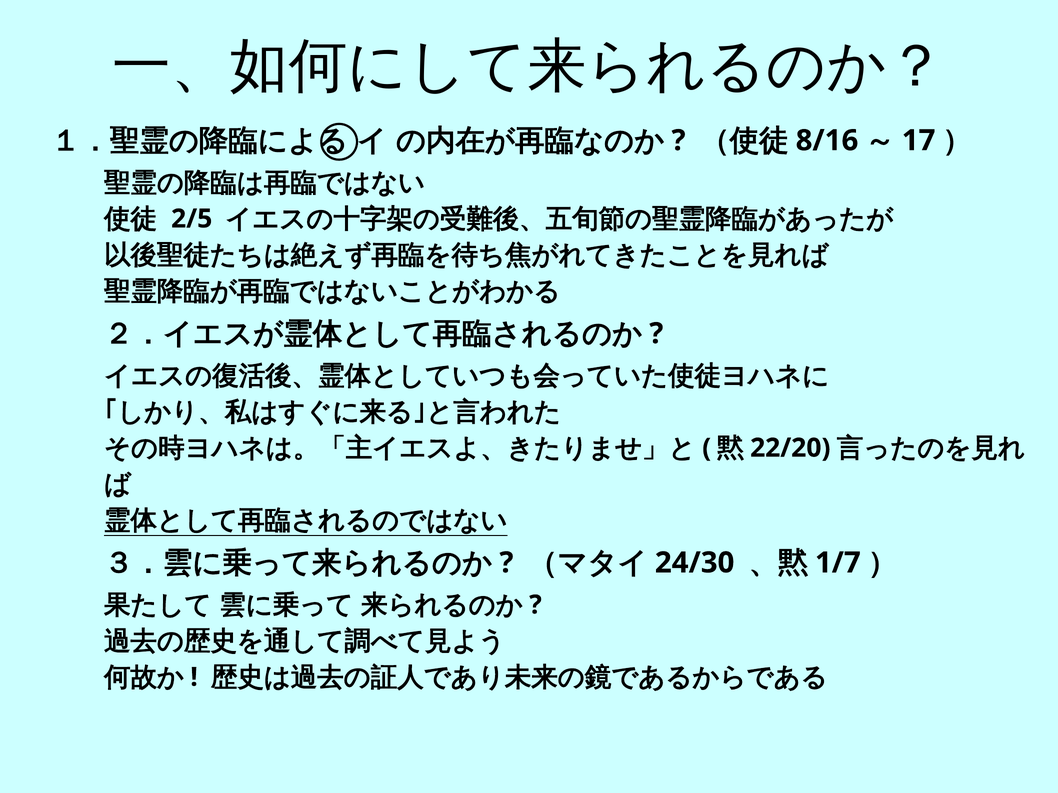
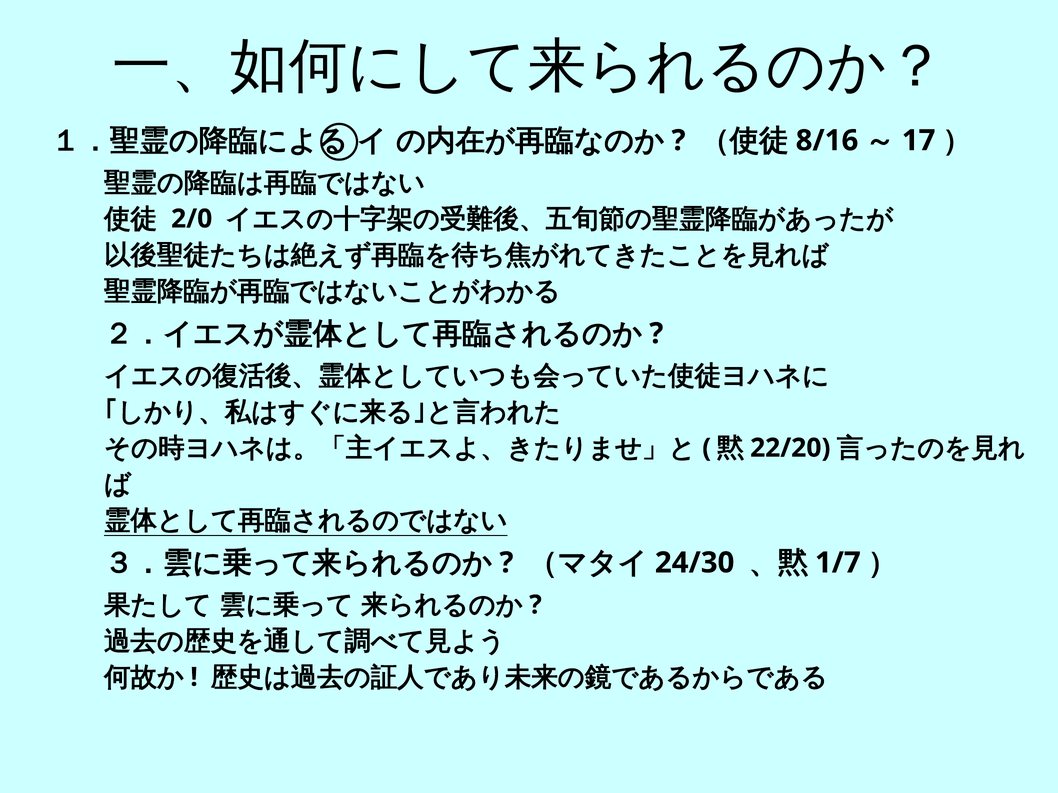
2/5: 2/5 -> 2/0
